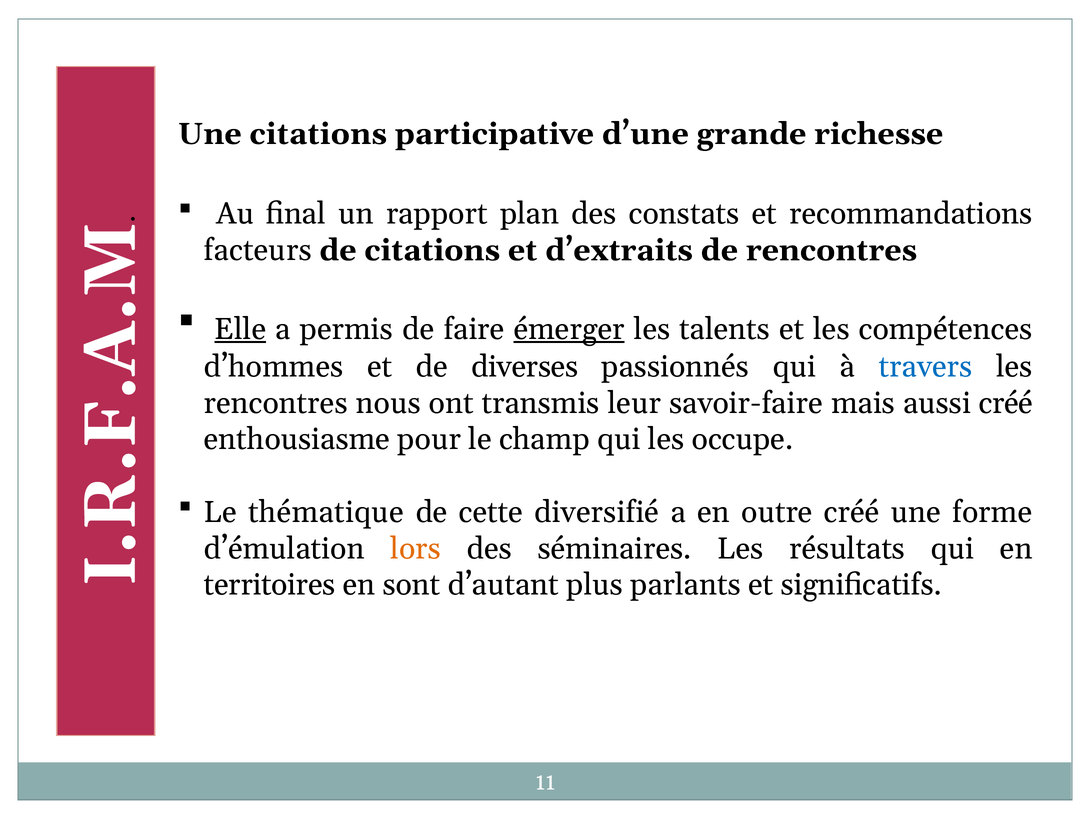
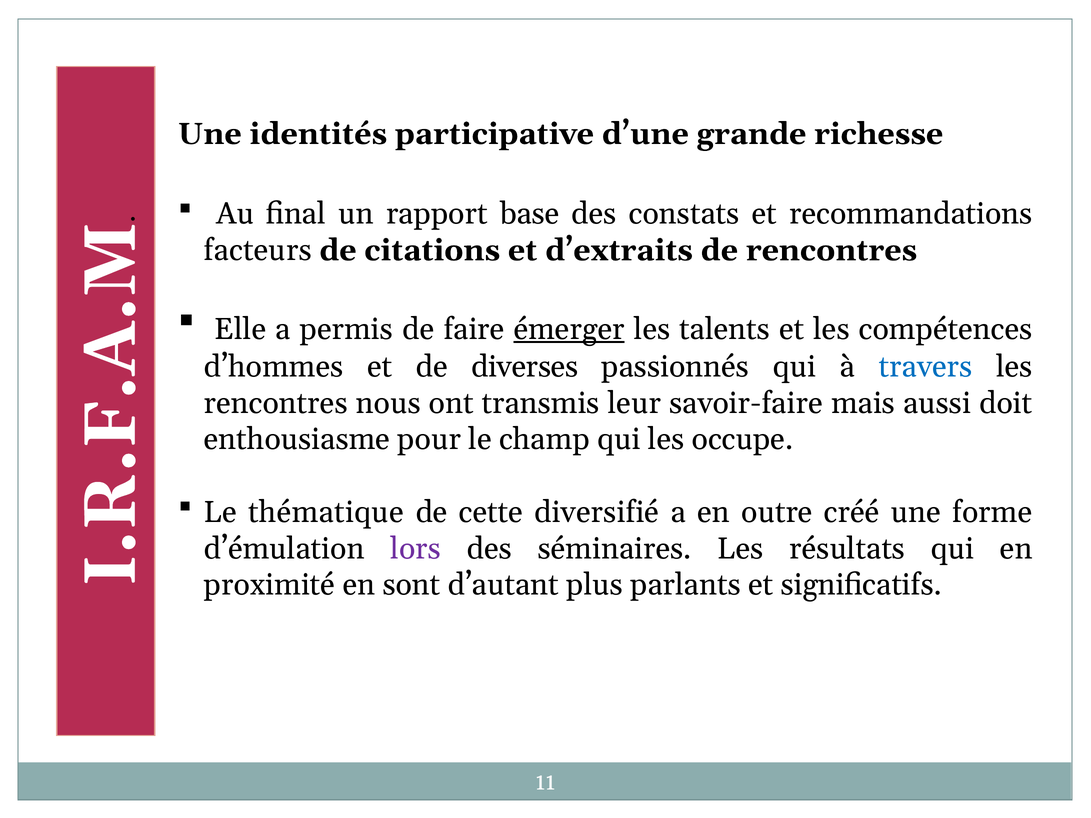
Une citations: citations -> identités
plan: plan -> base
Elle underline: present -> none
aussi créé: créé -> doit
lors colour: orange -> purple
territoires: territoires -> proximité
